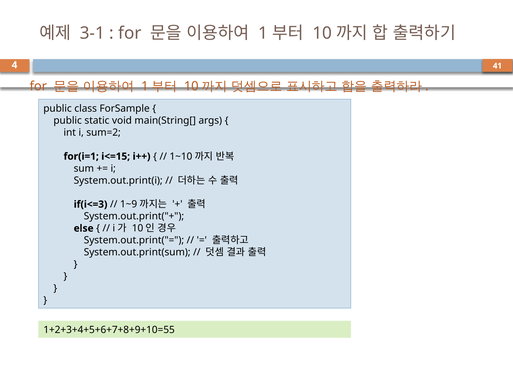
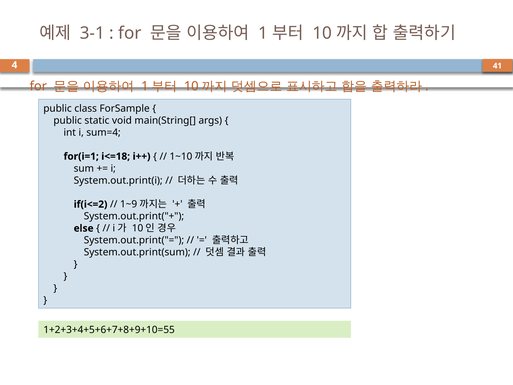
sum=2: sum=2 -> sum=4
i<=15: i<=15 -> i<=18
if(i<=3: if(i<=3 -> if(i<=2
